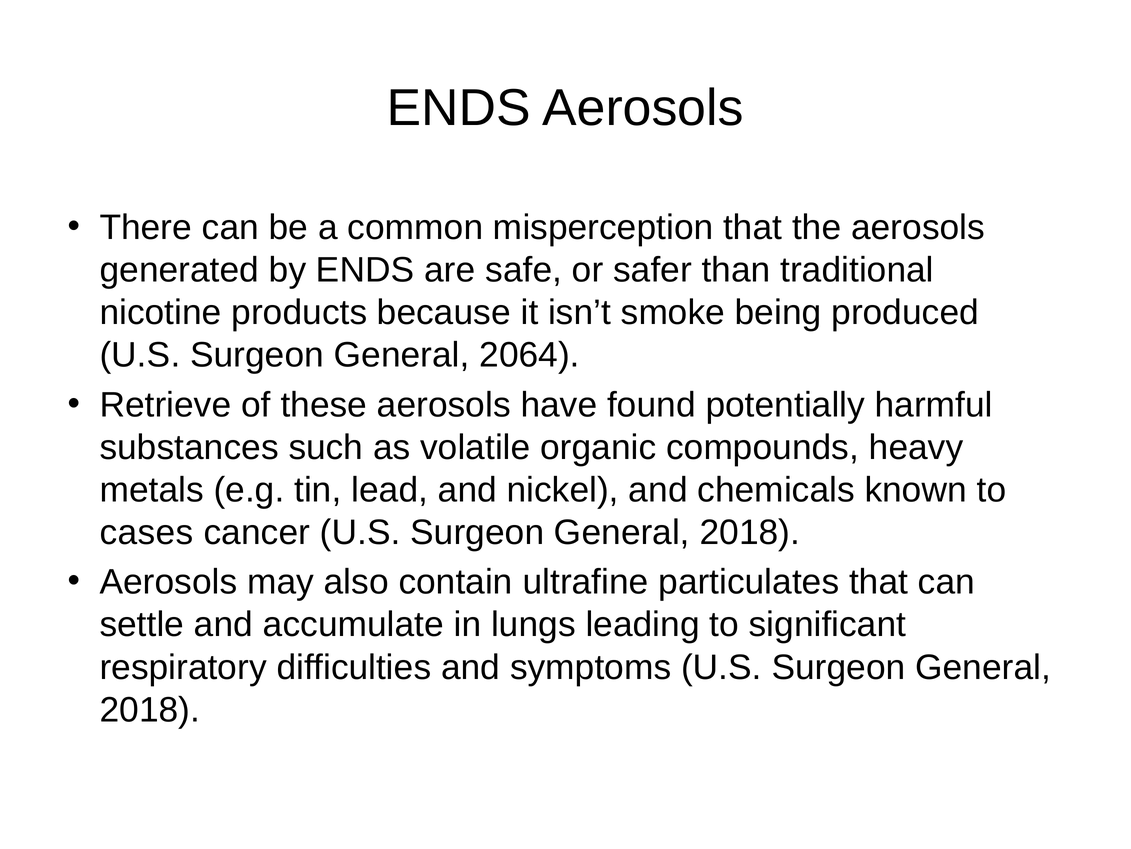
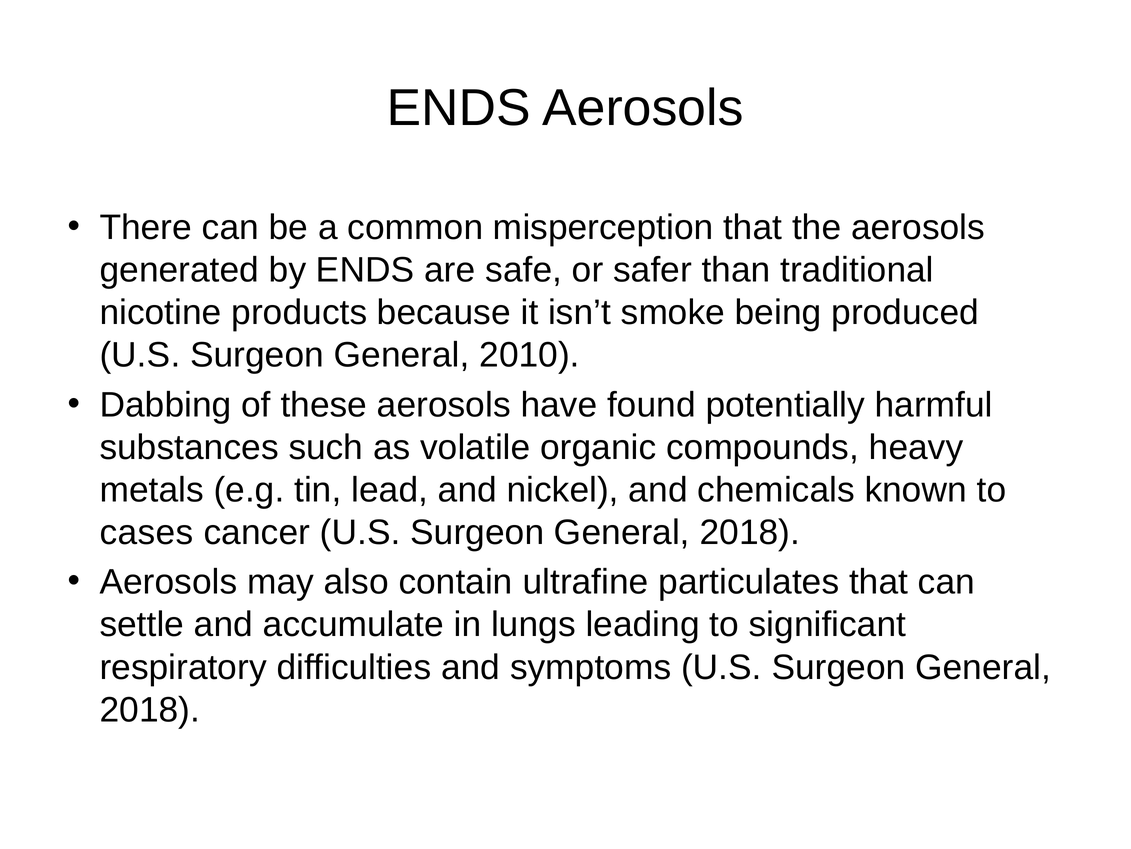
2064: 2064 -> 2010
Retrieve: Retrieve -> Dabbing
